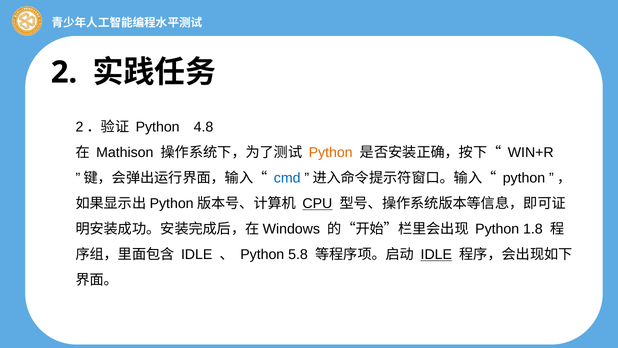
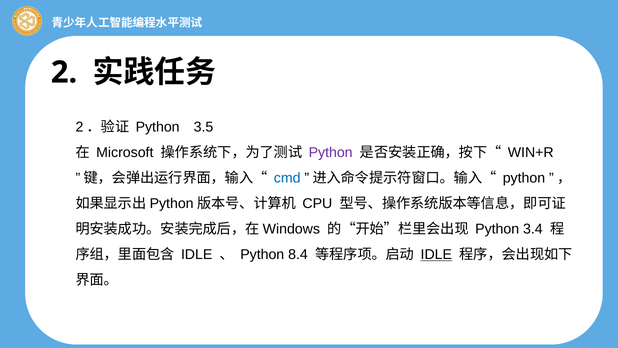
4.8: 4.8 -> 3.5
Mathison: Mathison -> Microsoft
Python at (331, 152) colour: orange -> purple
CPU underline: present -> none
1.8: 1.8 -> 3.4
5.8: 5.8 -> 8.4
